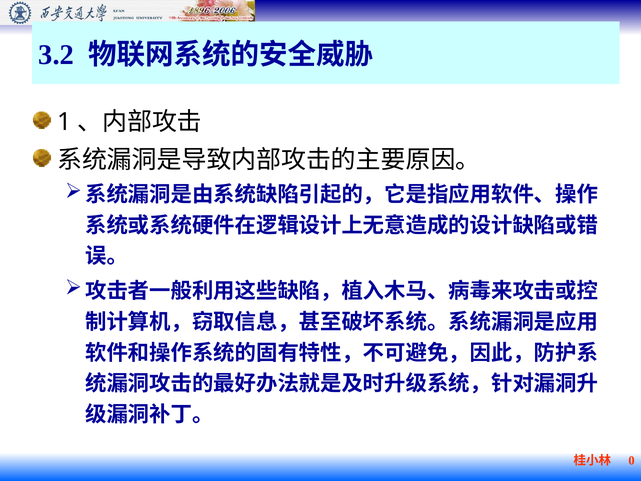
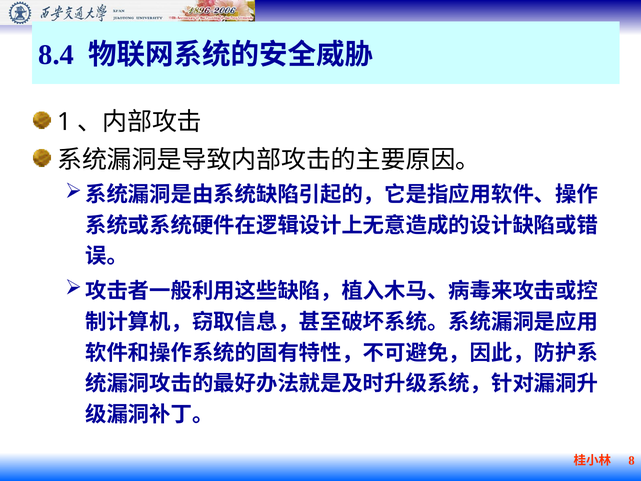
3.2: 3.2 -> 8.4
0: 0 -> 8
